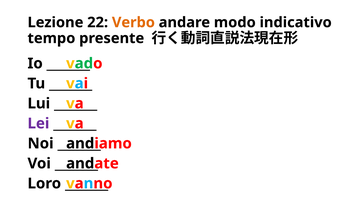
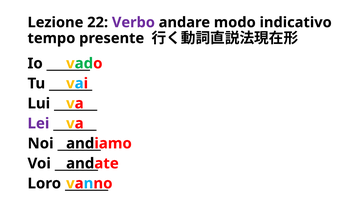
Verbo colour: orange -> purple
